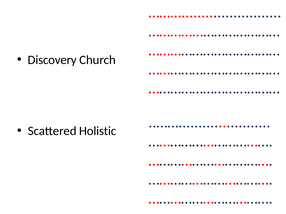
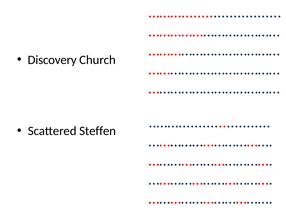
Holistic: Holistic -> Steffen
